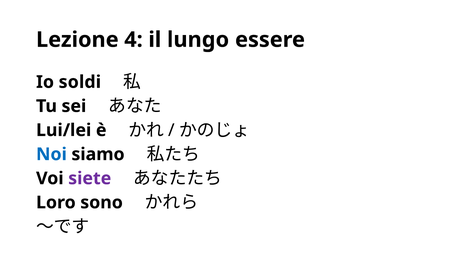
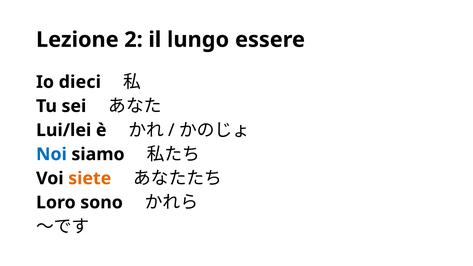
4: 4 -> 2
soldi: soldi -> dieci
siete colour: purple -> orange
